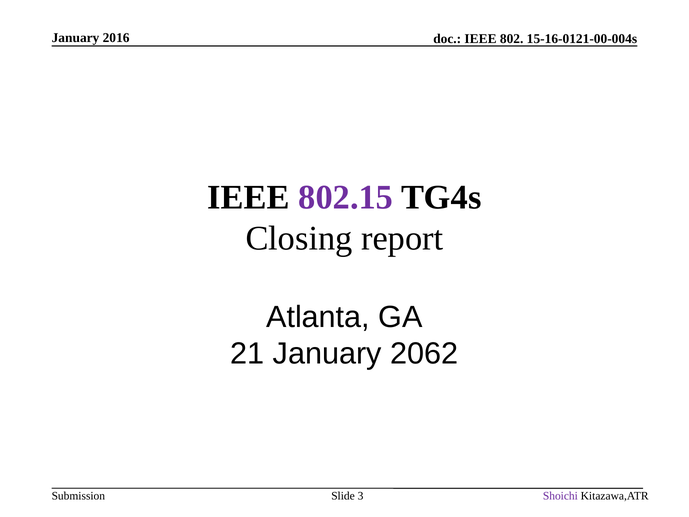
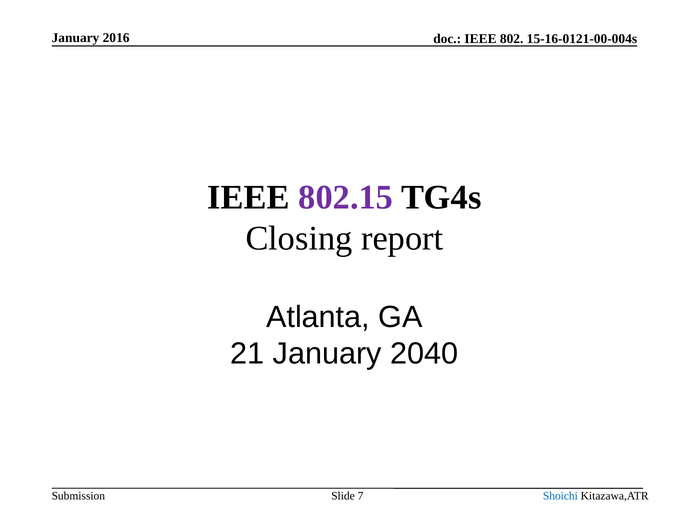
2062: 2062 -> 2040
3: 3 -> 7
Shoichi colour: purple -> blue
